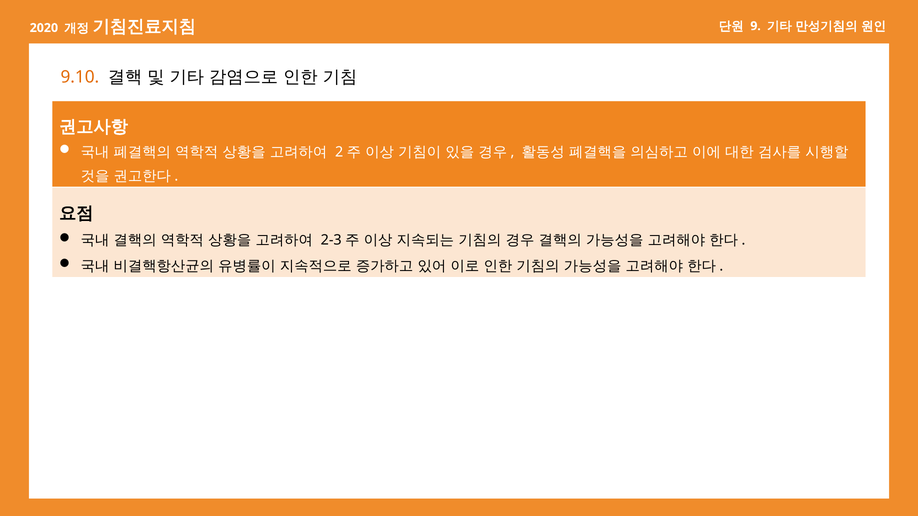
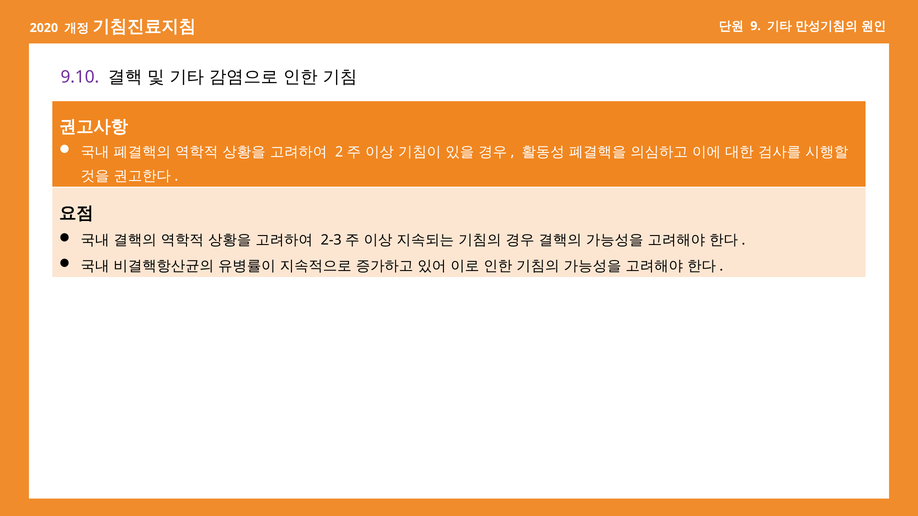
9.10 colour: orange -> purple
